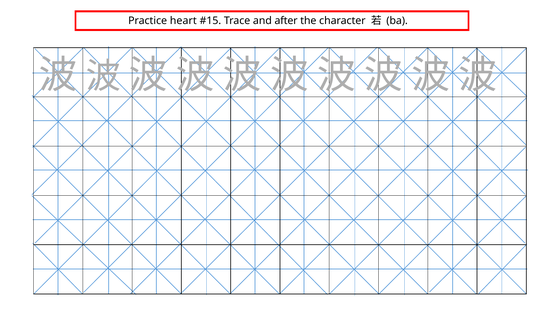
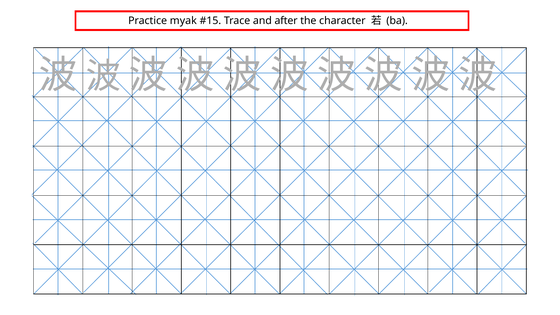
heart: heart -> myak
